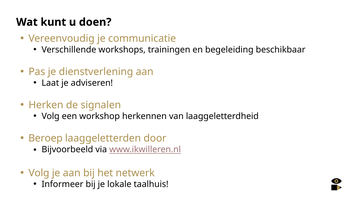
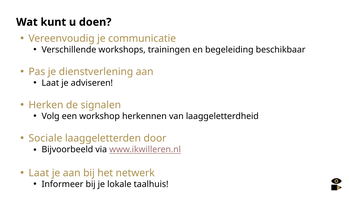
Beroep: Beroep -> Sociale
Volg at (39, 172): Volg -> Laat
